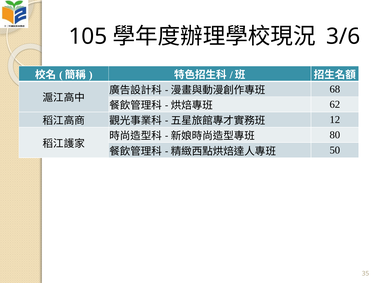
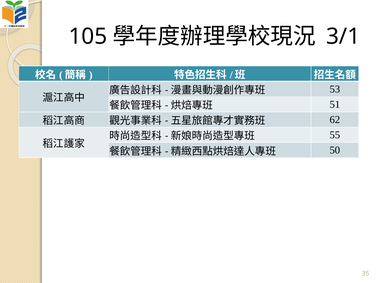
3/6: 3/6 -> 3/1
68: 68 -> 53
62: 62 -> 51
12: 12 -> 62
80: 80 -> 55
